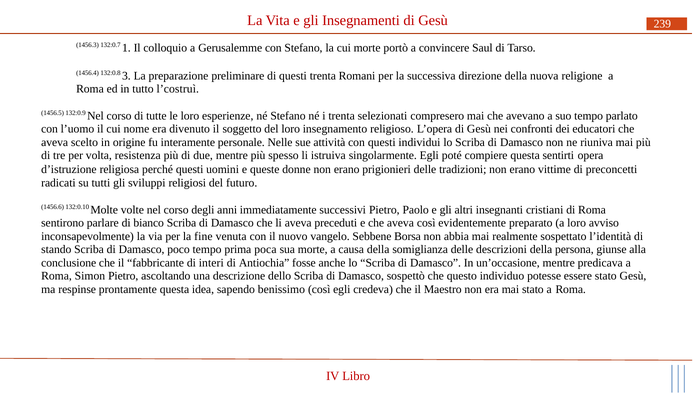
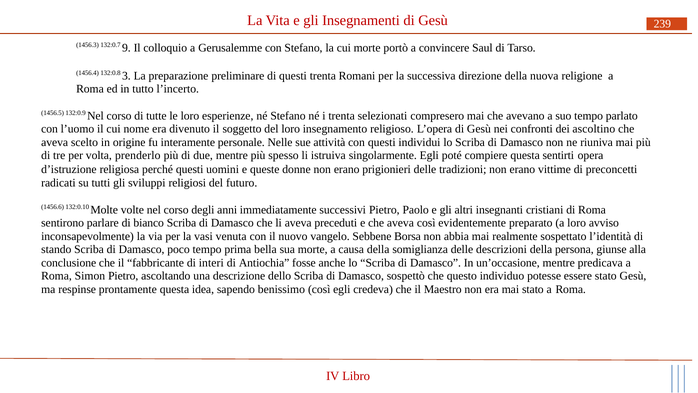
1: 1 -> 9
l’costruì: l’costruì -> l’incerto
educatori: educatori -> ascoltino
resistenza: resistenza -> prenderlo
fine: fine -> vasi
poca: poca -> bella
